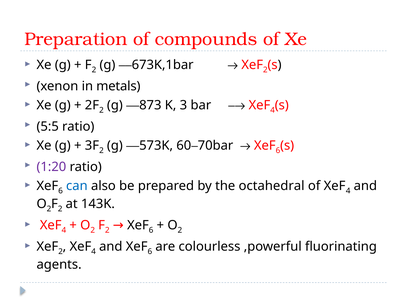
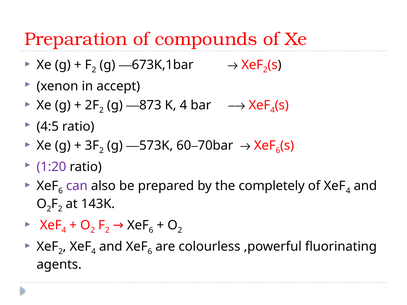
metals: metals -> accept
K 3: 3 -> 4
5:5: 5:5 -> 4:5
can colour: blue -> purple
octahedral: octahedral -> completely
